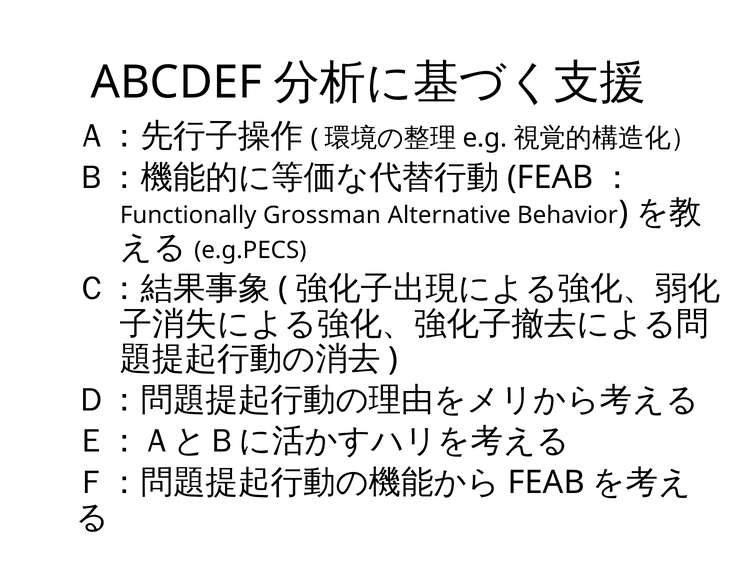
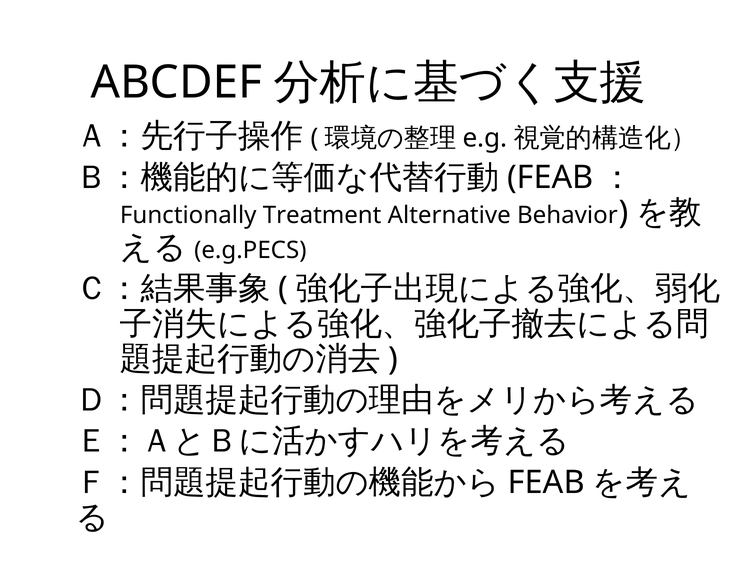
Grossman: Grossman -> Treatment
